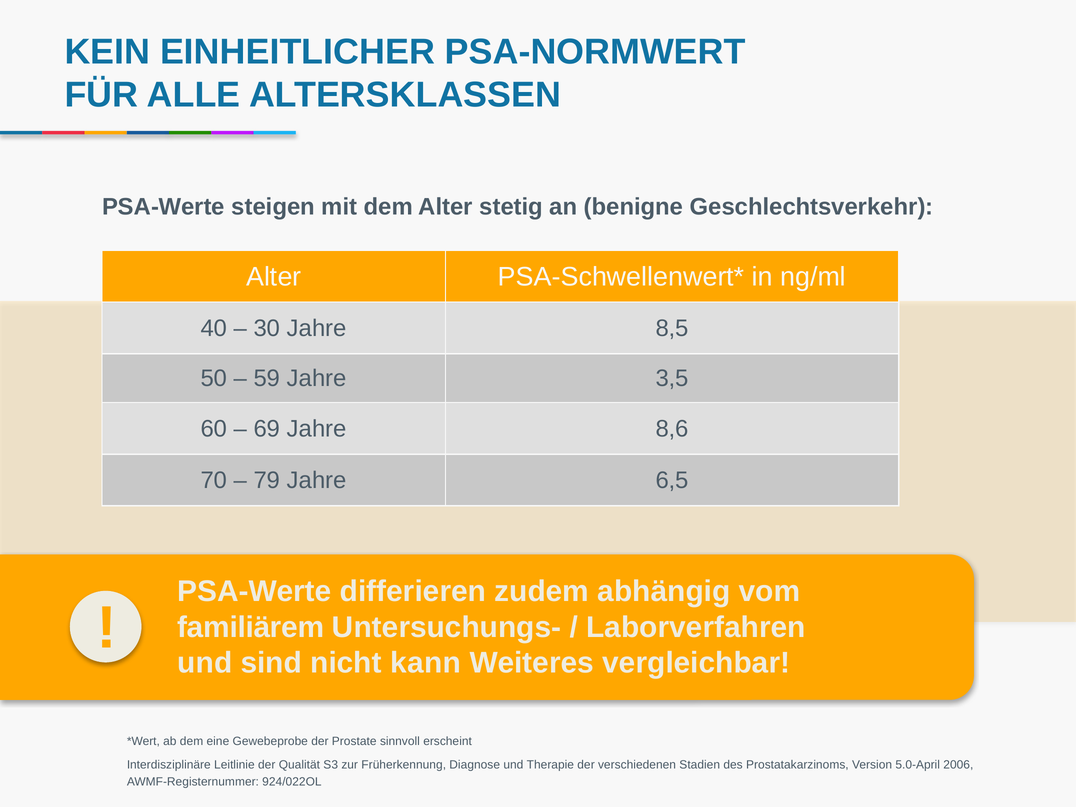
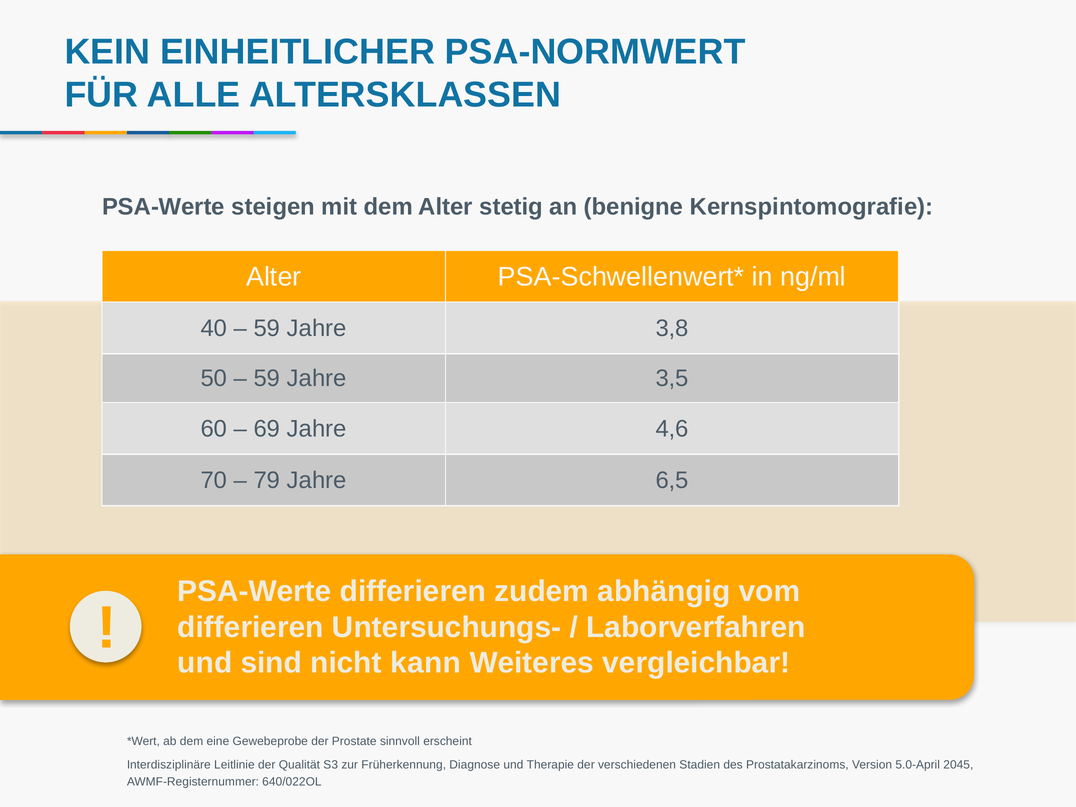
Geschlechtsverkehr: Geschlechtsverkehr -> Kernspintomografie
30 at (267, 328): 30 -> 59
8,5: 8,5 -> 3,8
8,6: 8,6 -> 4,6
familiärem at (251, 627): familiärem -> differieren
2006: 2006 -> 2045
924/022OL: 924/022OL -> 640/022OL
